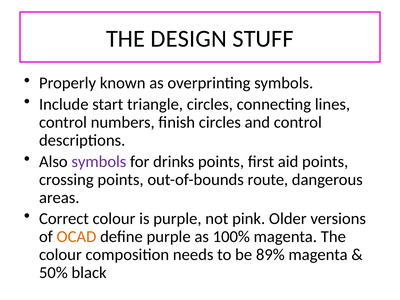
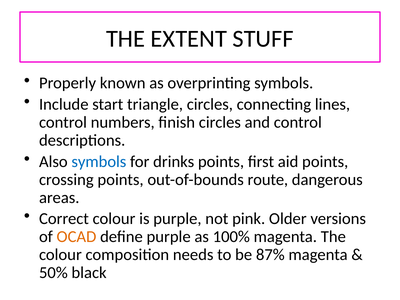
DESIGN: DESIGN -> EXTENT
symbols at (99, 162) colour: purple -> blue
89%: 89% -> 87%
